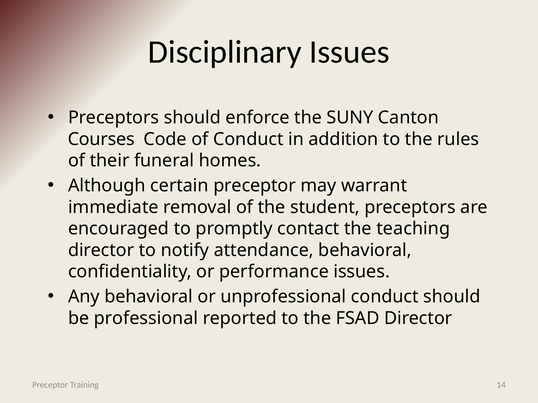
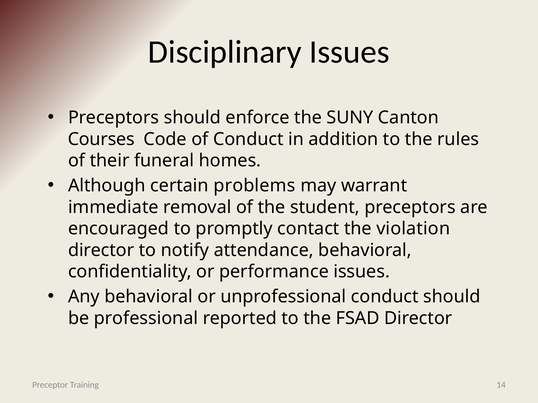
certain preceptor: preceptor -> problems
teaching: teaching -> violation
